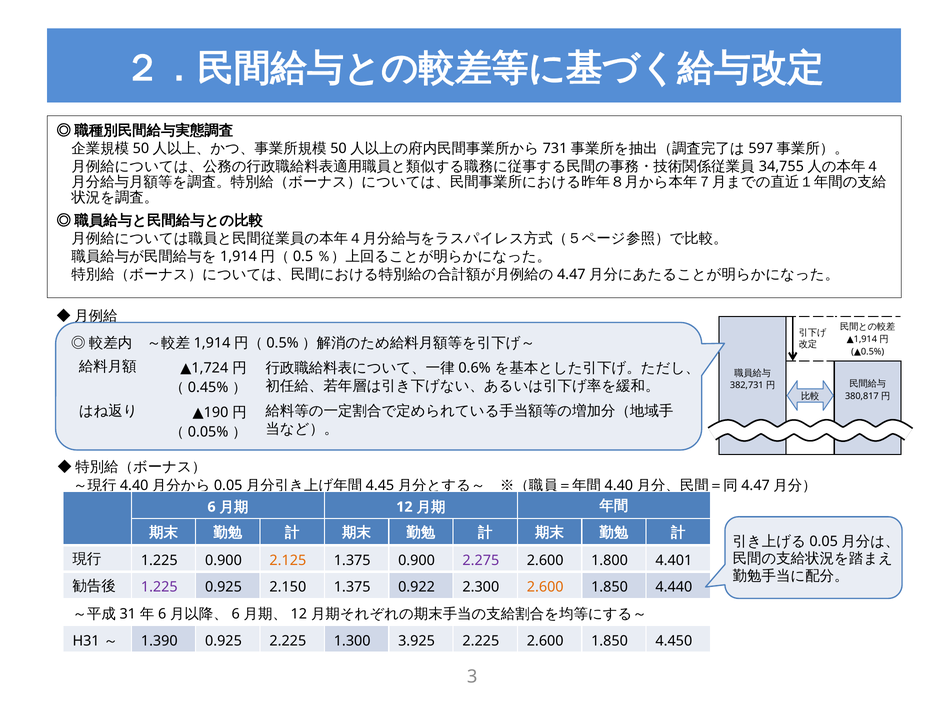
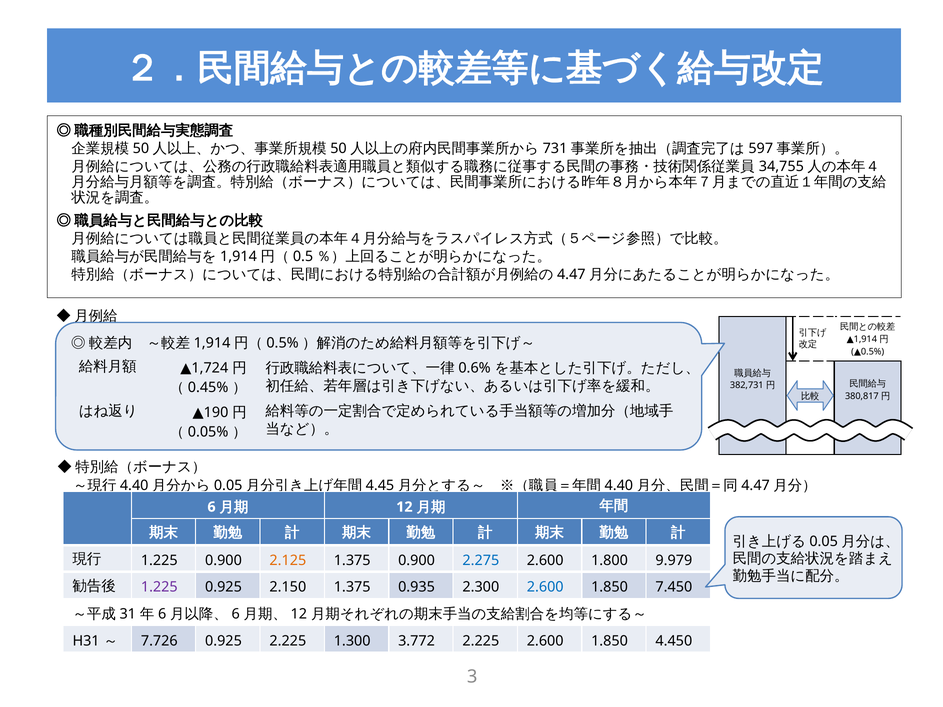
2.275 colour: purple -> blue
4.401: 4.401 -> 9.979
0.922: 0.922 -> 0.935
2.600 at (545, 587) colour: orange -> blue
4.440: 4.440 -> 7.450
1.390: 1.390 -> 7.726
3.925: 3.925 -> 3.772
